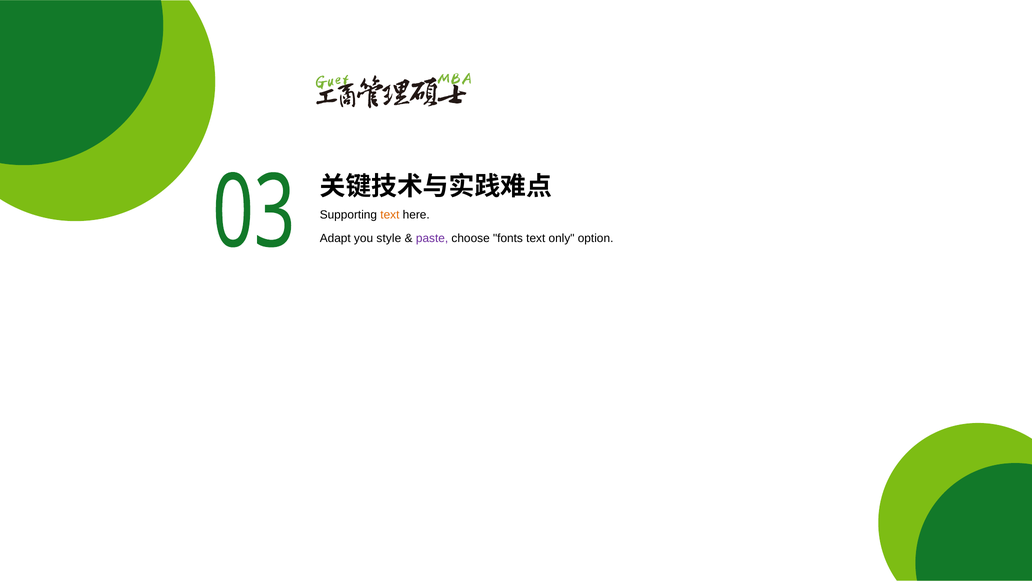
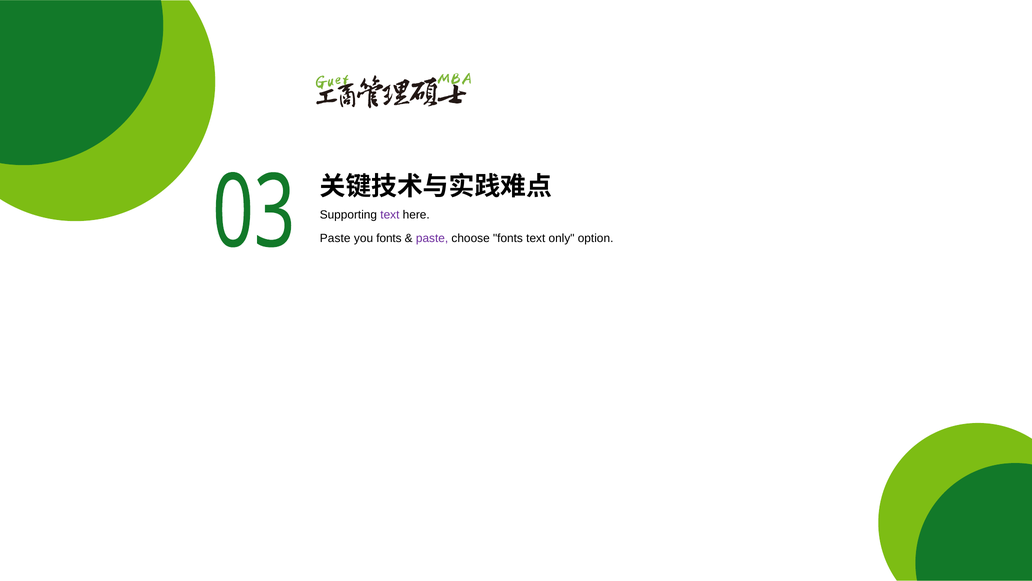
text at (390, 214) colour: orange -> purple
Adapt at (335, 238): Adapt -> Paste
you style: style -> fonts
